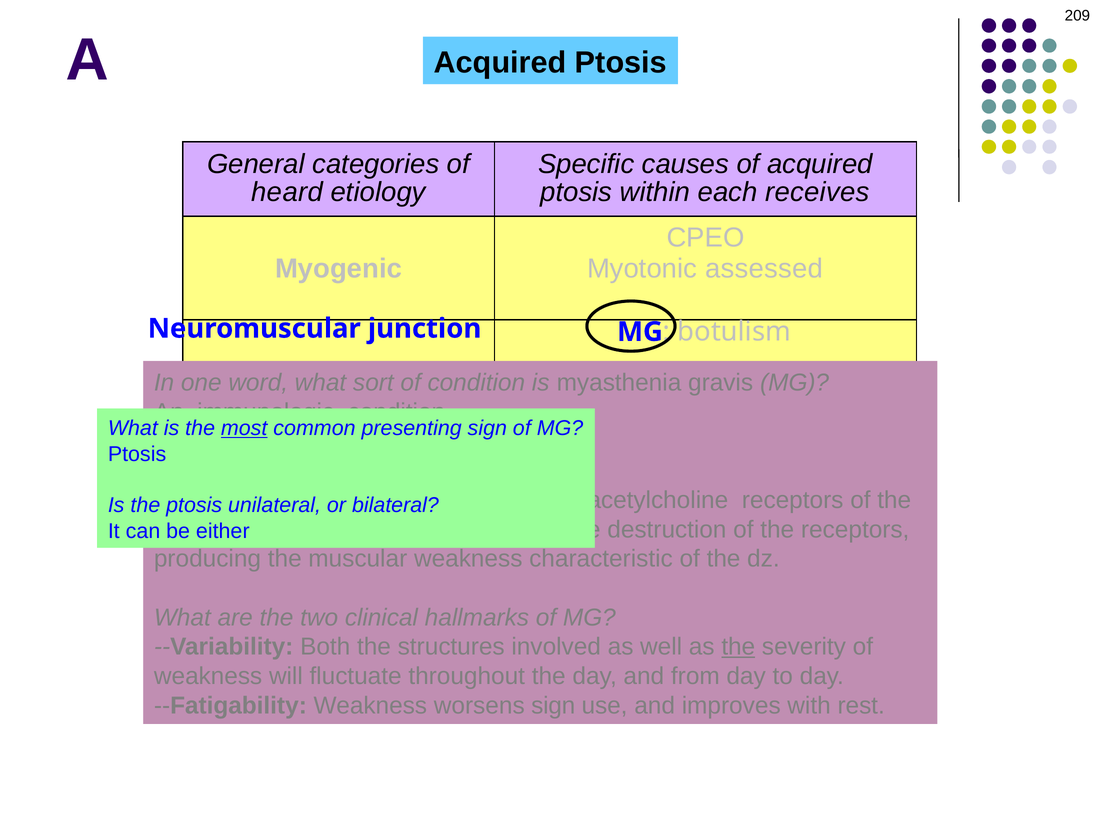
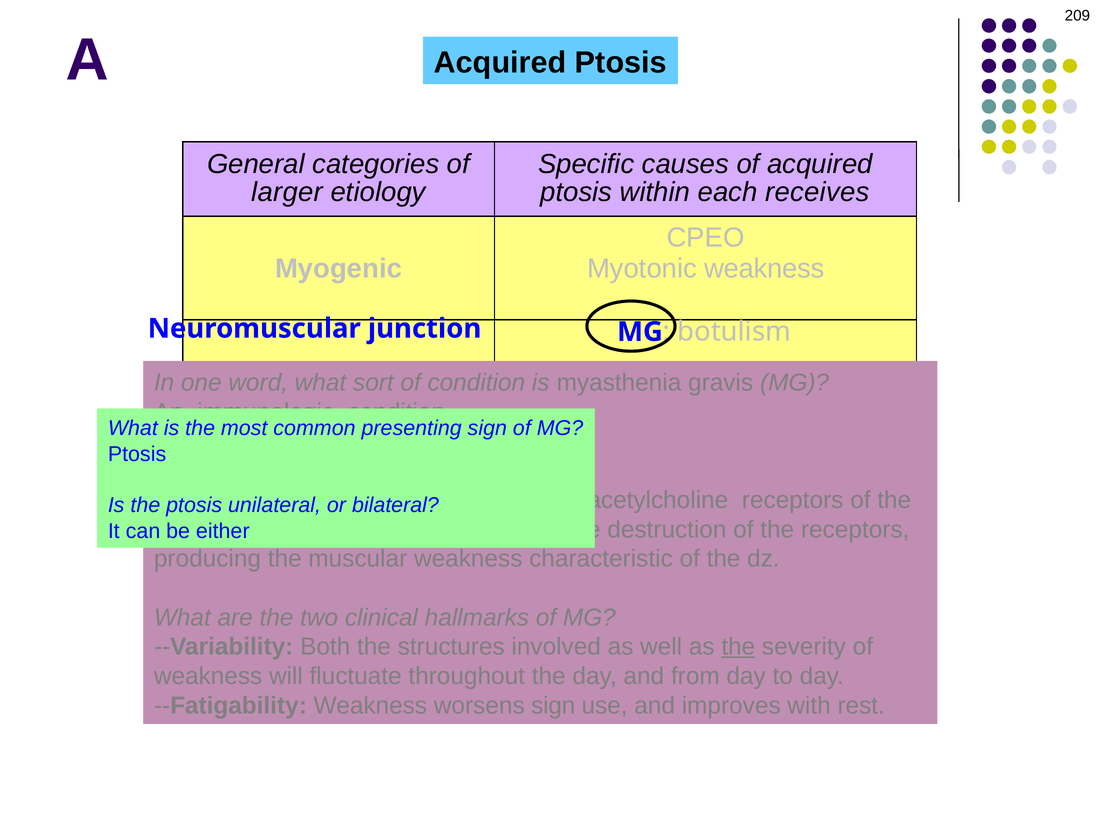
heard: heard -> larger
Myotonic assessed: assessed -> weakness
most underline: present -> none
